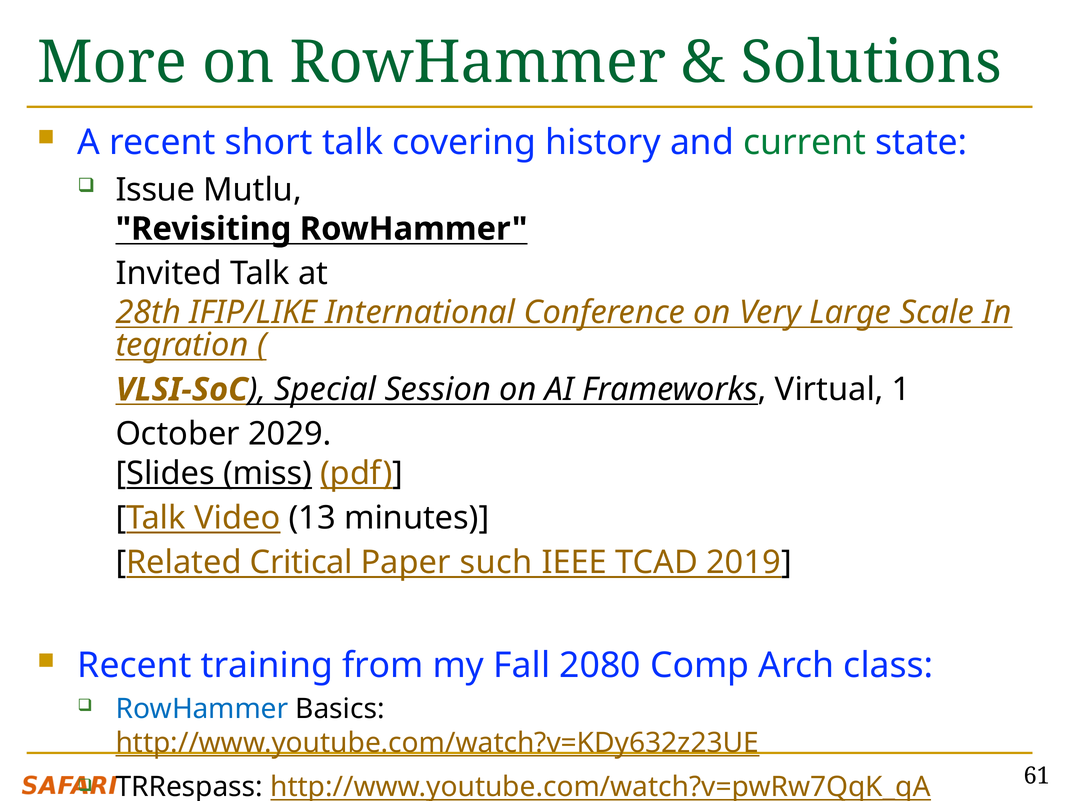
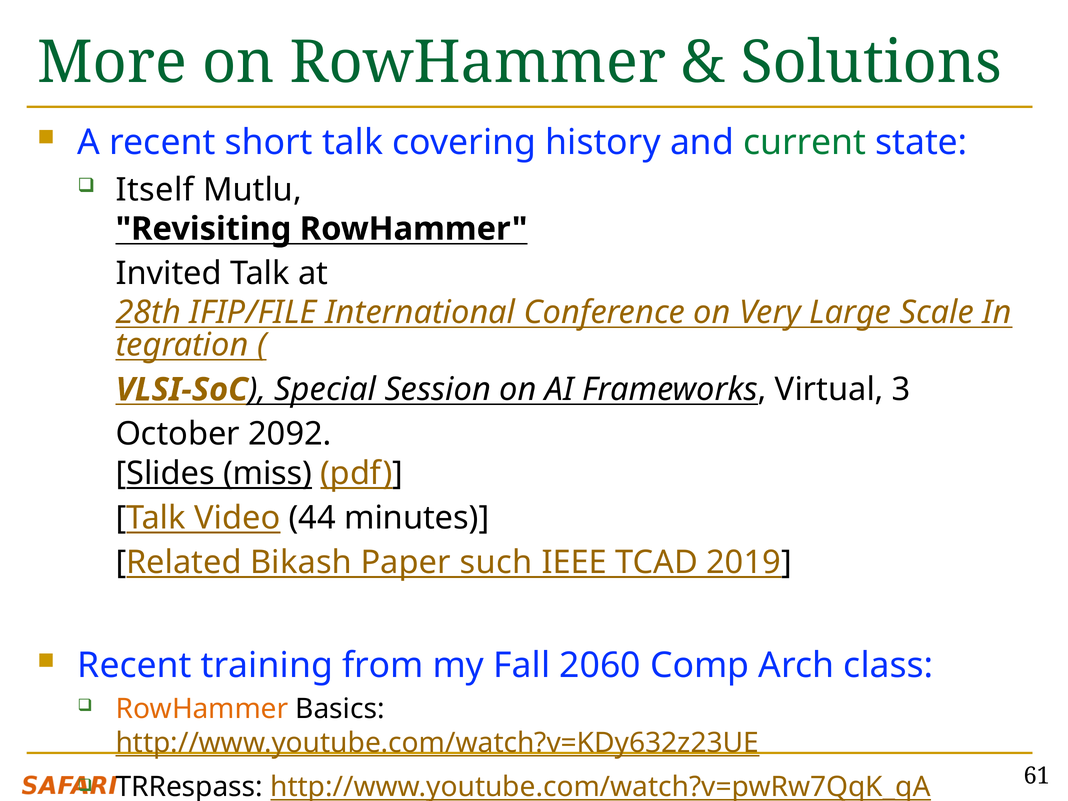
Issue: Issue -> Itself
IFIP/LIKE: IFIP/LIKE -> IFIP/FILE
1: 1 -> 3
2029: 2029 -> 2092
13: 13 -> 44
Critical: Critical -> Bikash
2080: 2080 -> 2060
RowHammer at (202, 709) colour: blue -> orange
